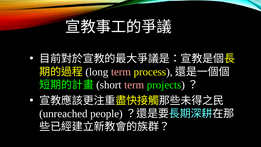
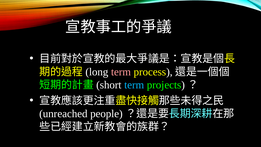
term at (134, 85) colour: pink -> light blue
